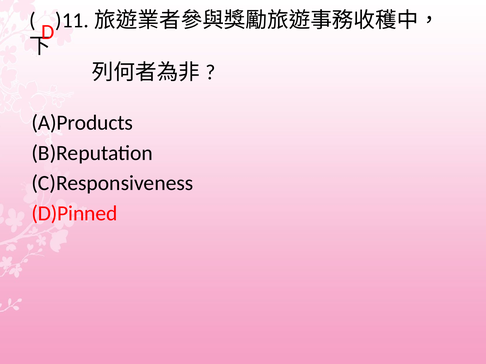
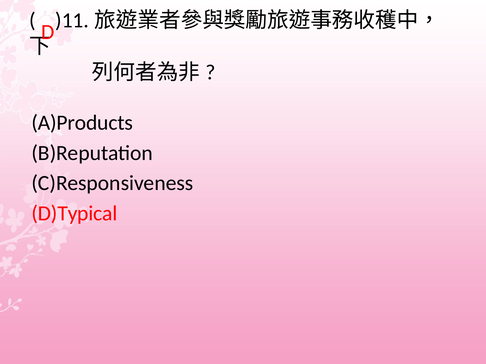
D)Pinned: D)Pinned -> D)Typical
